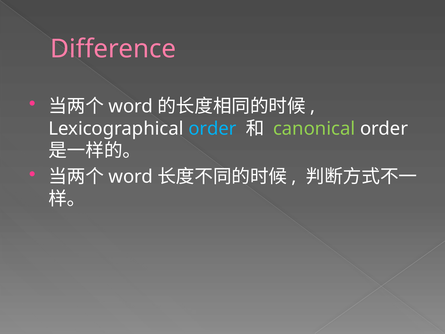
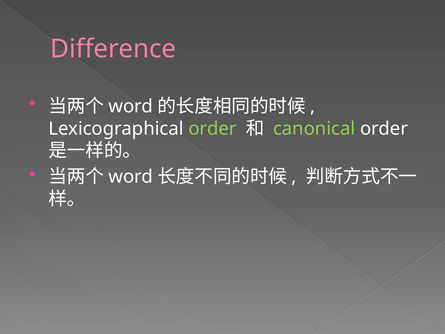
order at (212, 128) colour: light blue -> light green
